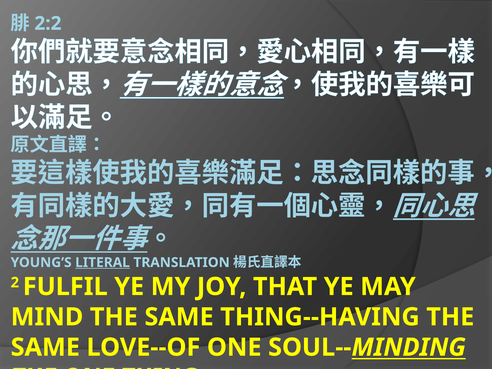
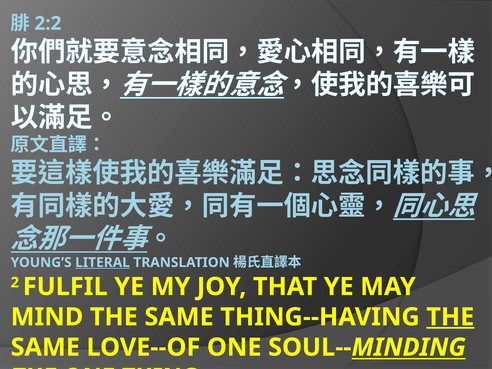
THE at (450, 317) underline: none -> present
